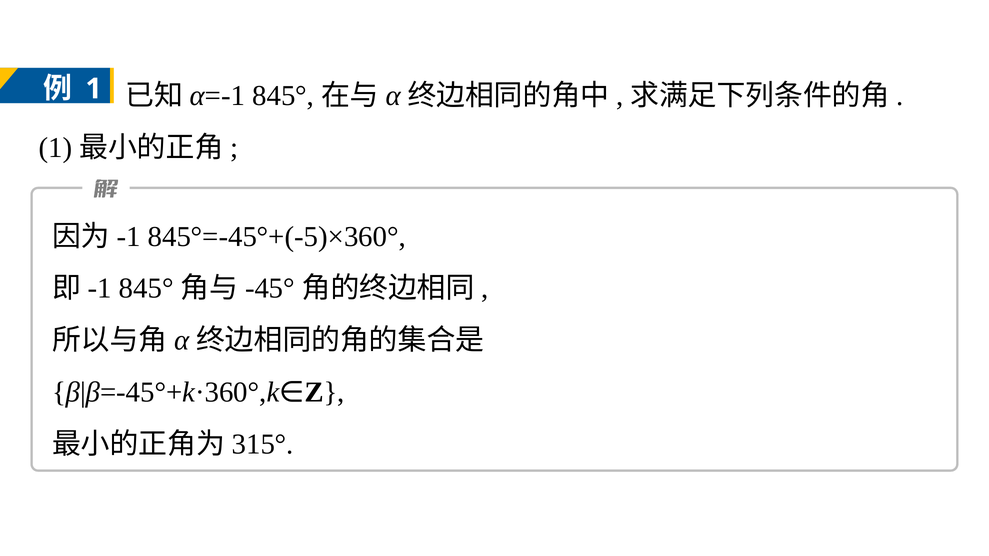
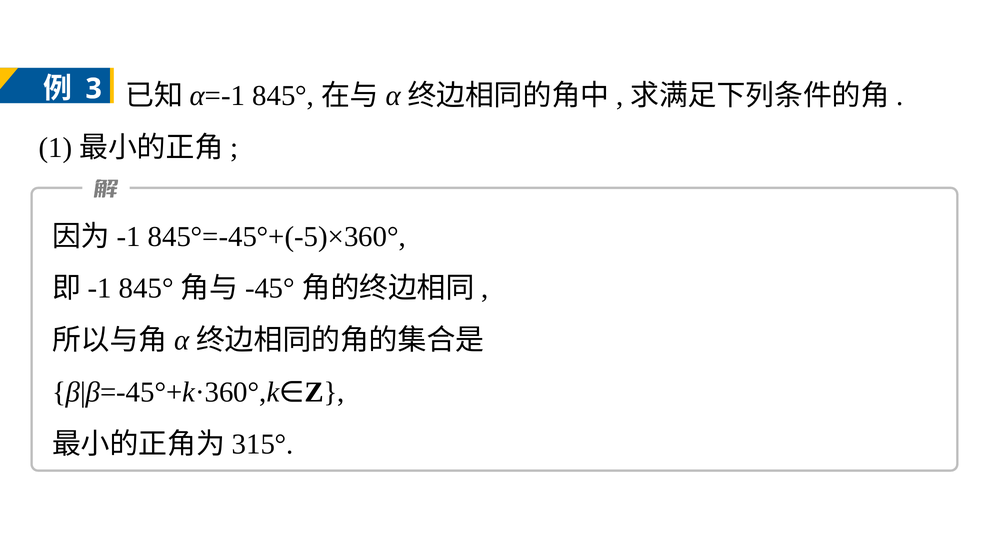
1 at (94, 89): 1 -> 3
